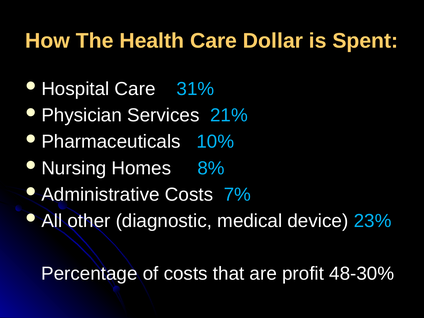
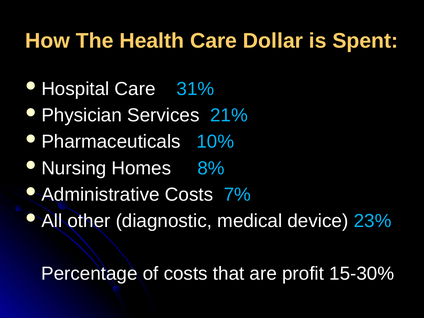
48-30%: 48-30% -> 15-30%
